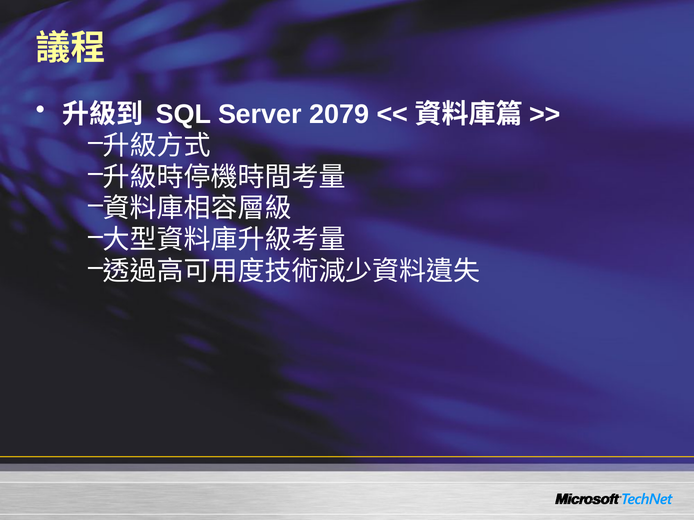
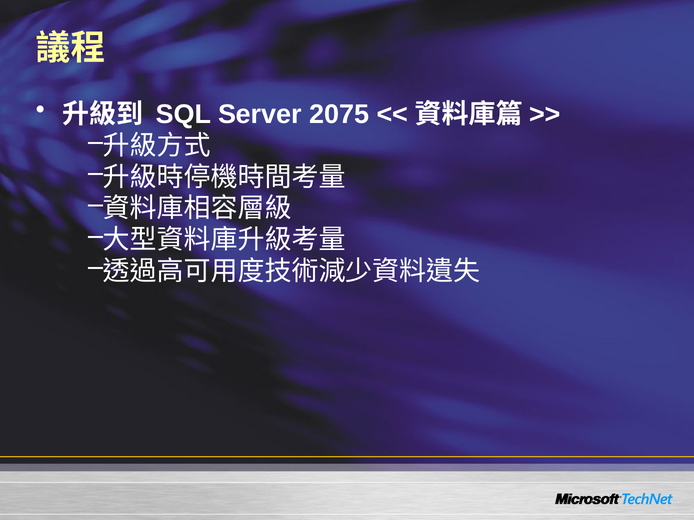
2079: 2079 -> 2075
